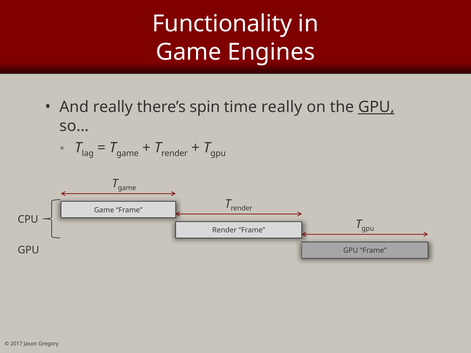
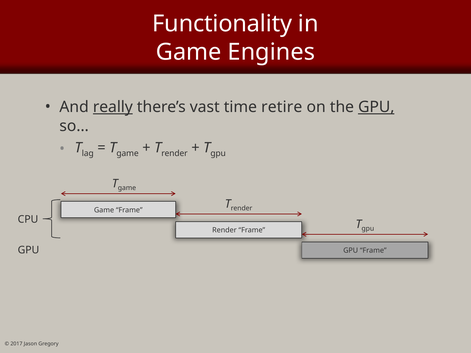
really at (113, 107) underline: none -> present
spin: spin -> vast
time really: really -> retire
